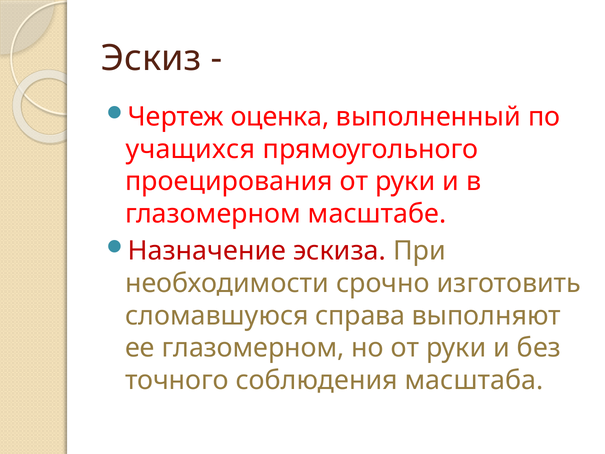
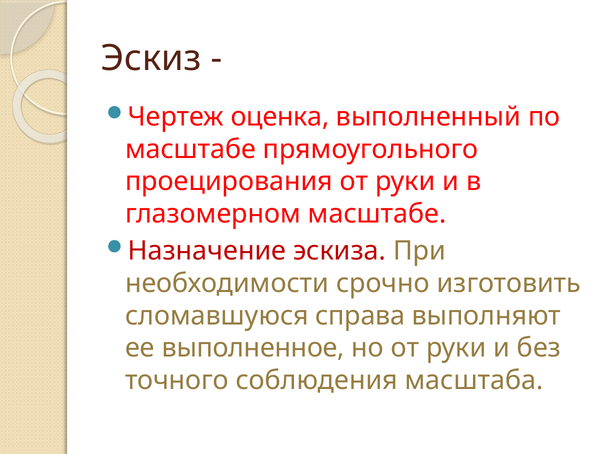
учащихся at (190, 149): учащихся -> масштабе
ее глазомерном: глазомерном -> выполненное
